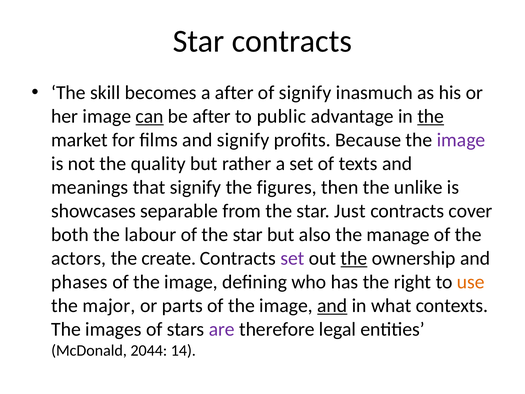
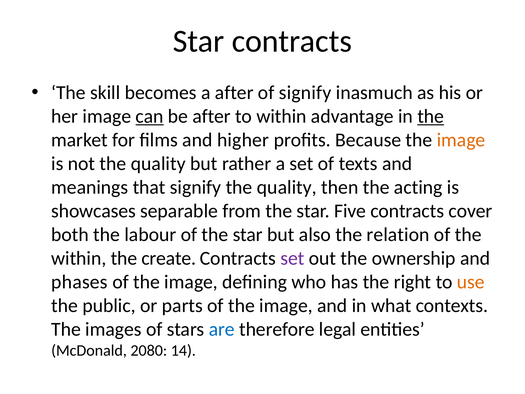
to public: public -> within
and signify: signify -> higher
image at (461, 140) colour: purple -> orange
signify the figures: figures -> quality
unlike: unlike -> acting
Just: Just -> Five
manage: manage -> relation
actors at (79, 258): actors -> within
the at (354, 258) underline: present -> none
major: major -> public
and at (332, 305) underline: present -> none
are colour: purple -> blue
2044: 2044 -> 2080
